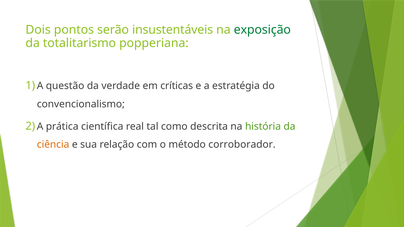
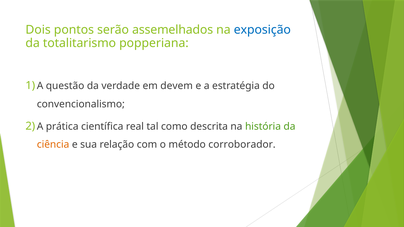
insustentáveis: insustentáveis -> assemelhados
exposição colour: green -> blue
críticas: críticas -> devem
